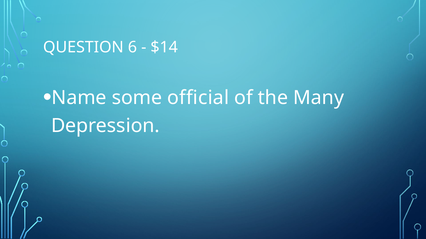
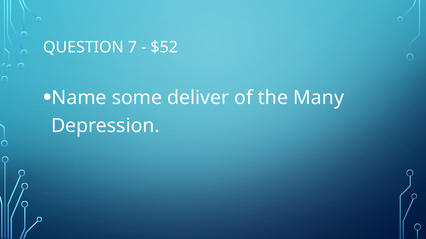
6: 6 -> 7
$14: $14 -> $52
official: official -> deliver
